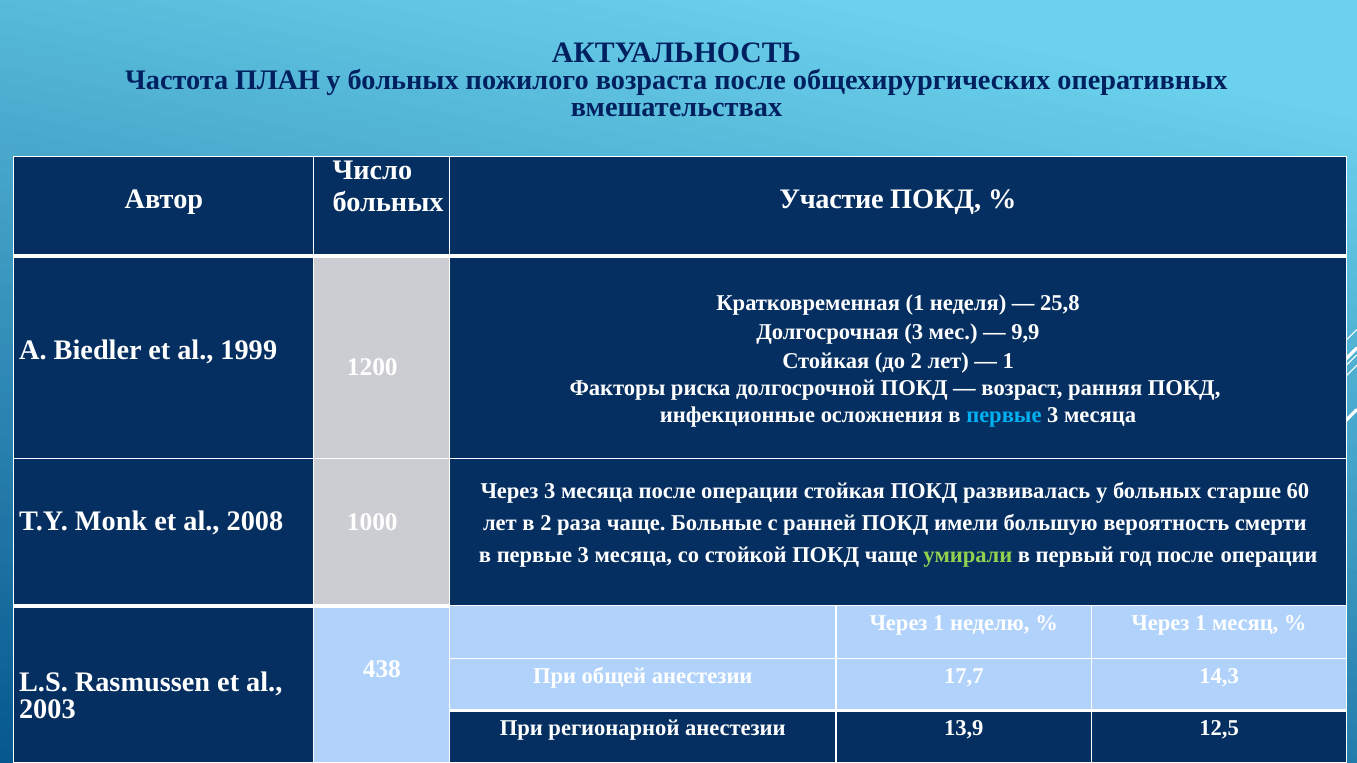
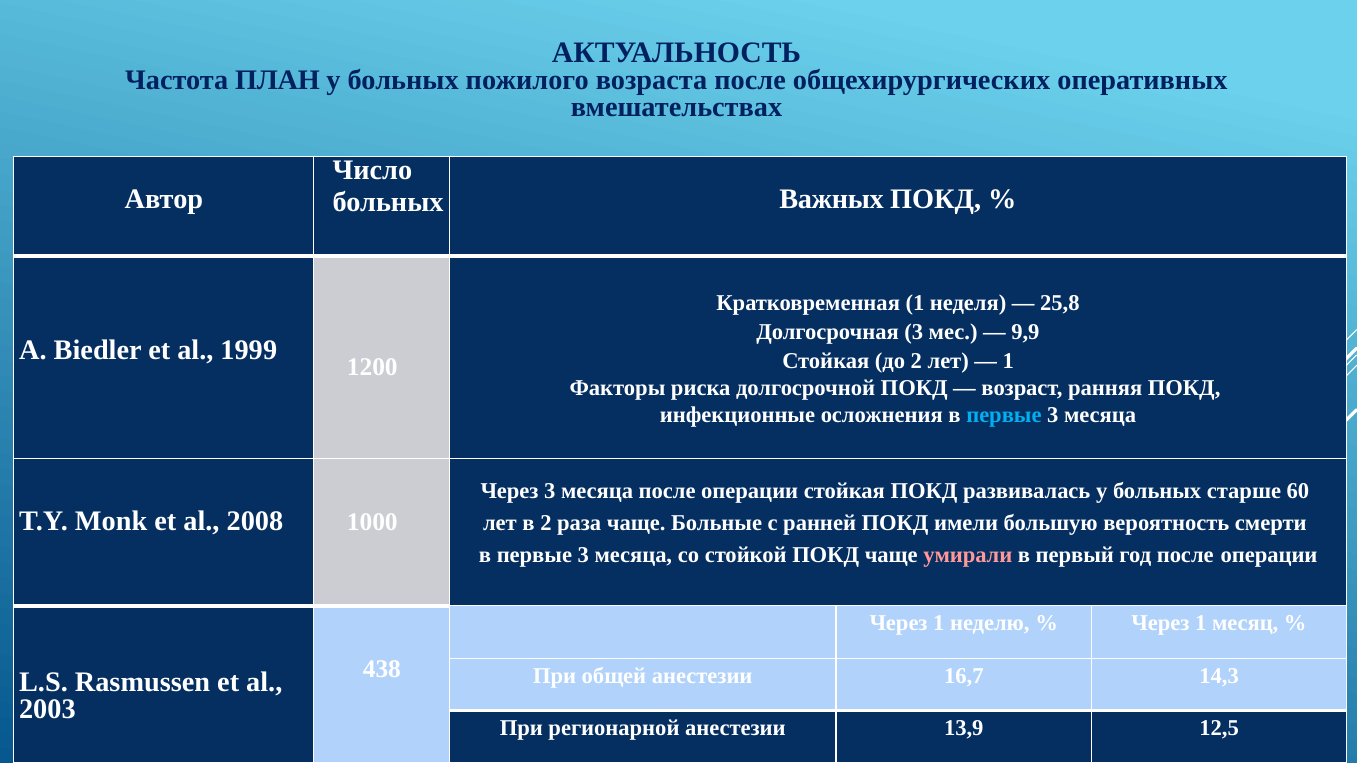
Участие: Участие -> Важных
умирали colour: light green -> pink
17,7: 17,7 -> 16,7
